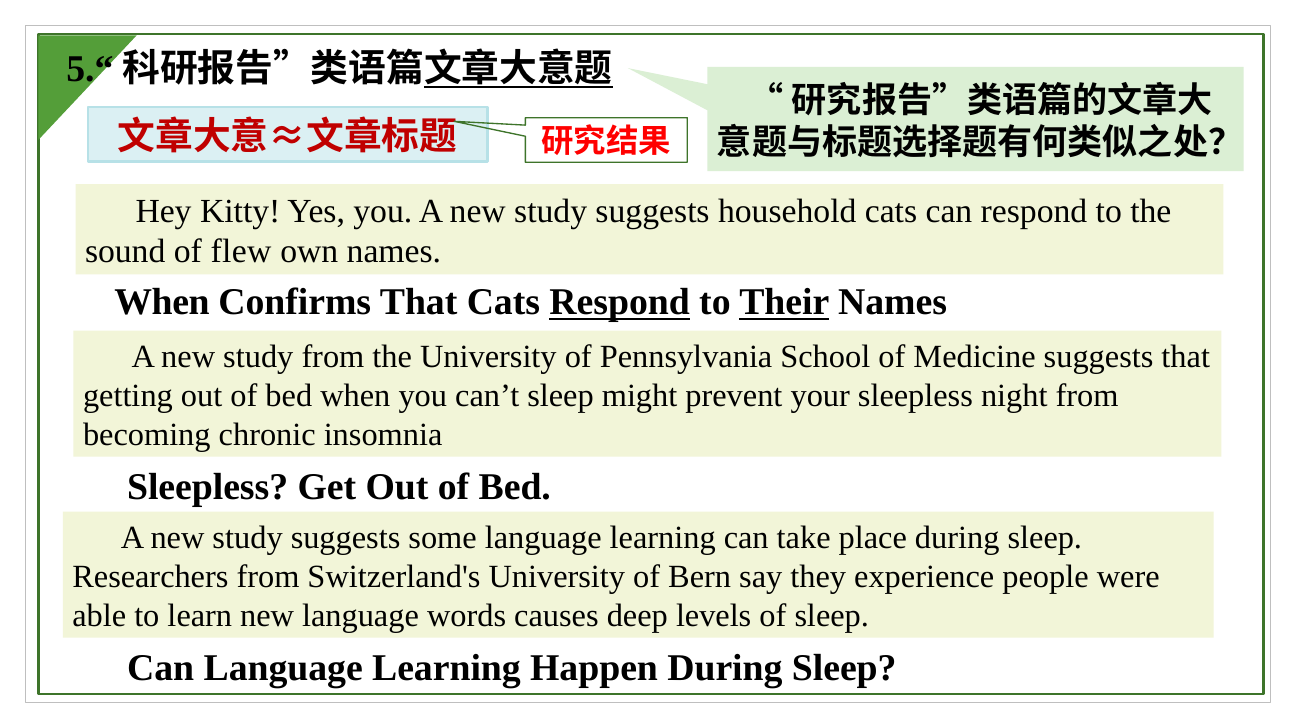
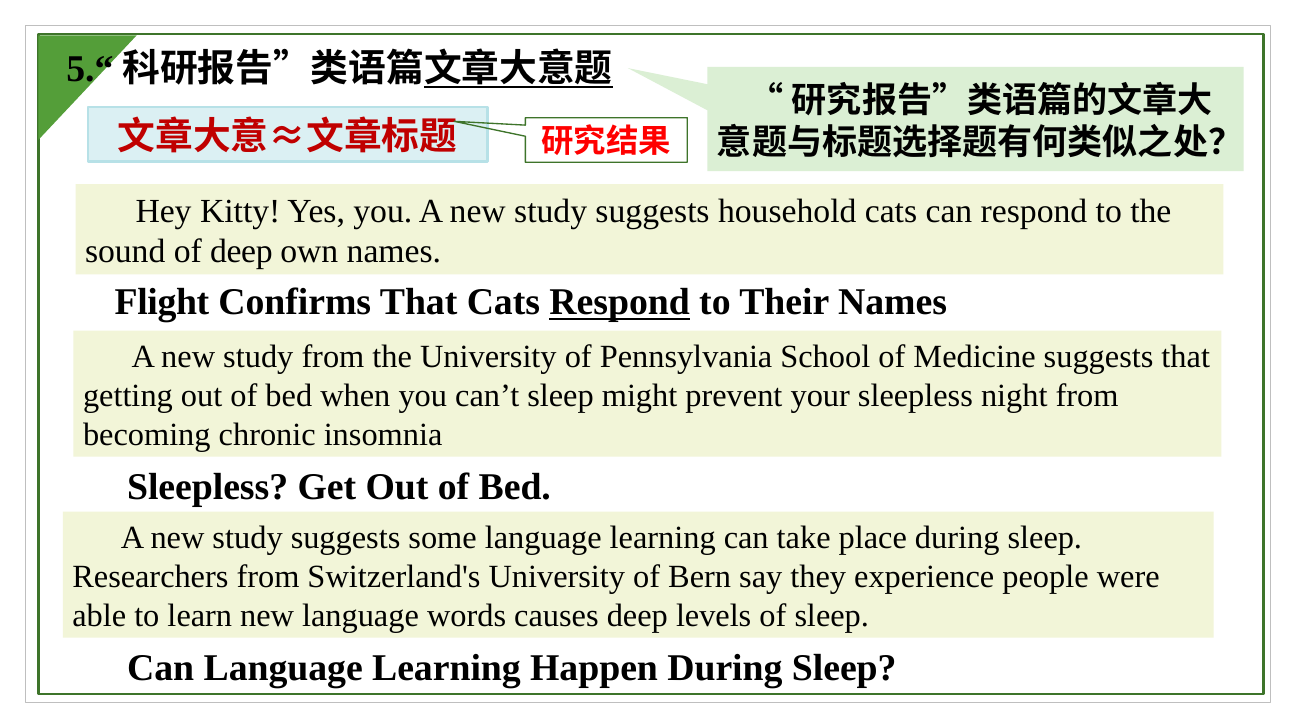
of flew: flew -> deep
When at (162, 303): When -> Flight
Their underline: present -> none
